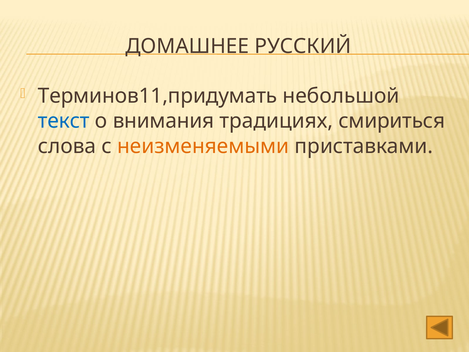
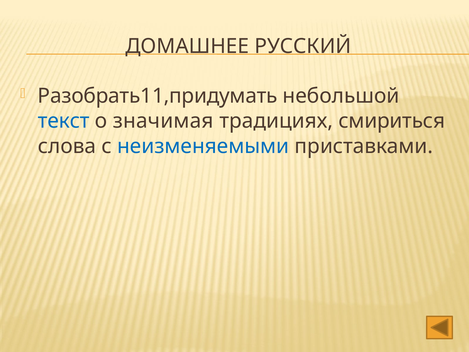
Терминов11,придумать: Терминов11,придумать -> Разобрать11,придумать
внимания: внимания -> значимая
неизменяемыми colour: orange -> blue
